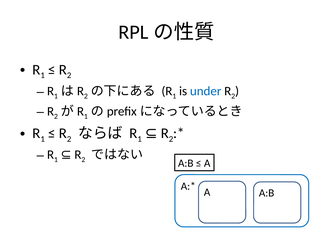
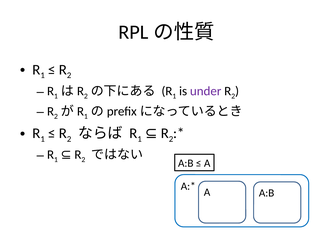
under colour: blue -> purple
